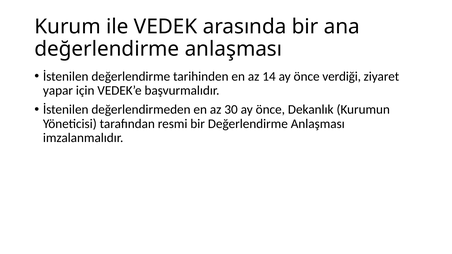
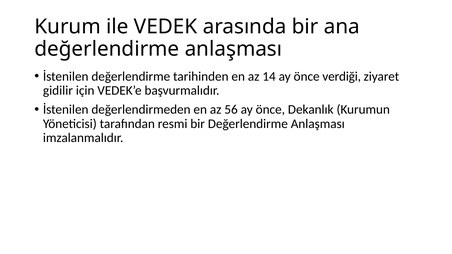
yapar: yapar -> gidilir
30: 30 -> 56
